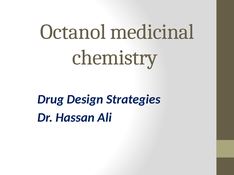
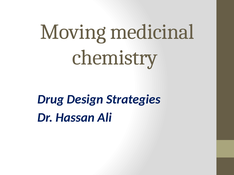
Octanol: Octanol -> Moving
